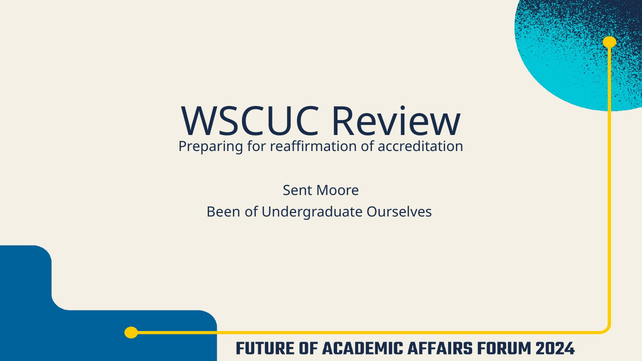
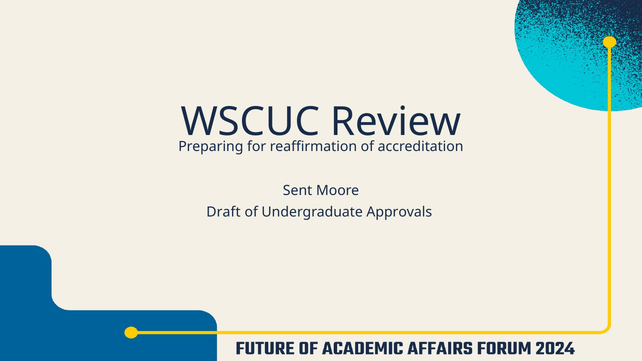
Been: Been -> Draft
Ourselves: Ourselves -> Approvals
